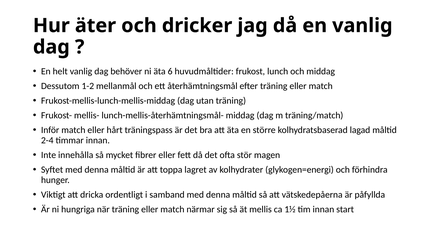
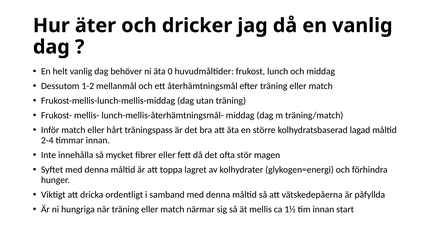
6: 6 -> 0
